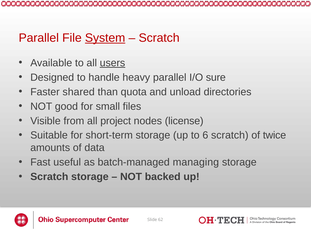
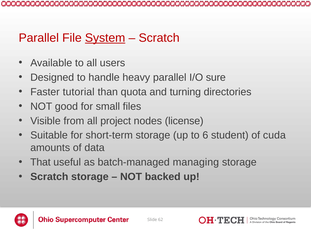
users underline: present -> none
shared: shared -> tutorial
unload: unload -> turning
6 scratch: scratch -> student
twice: twice -> cuda
Fast: Fast -> That
